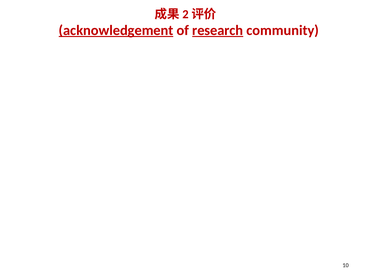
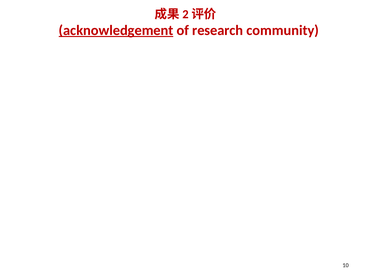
research underline: present -> none
